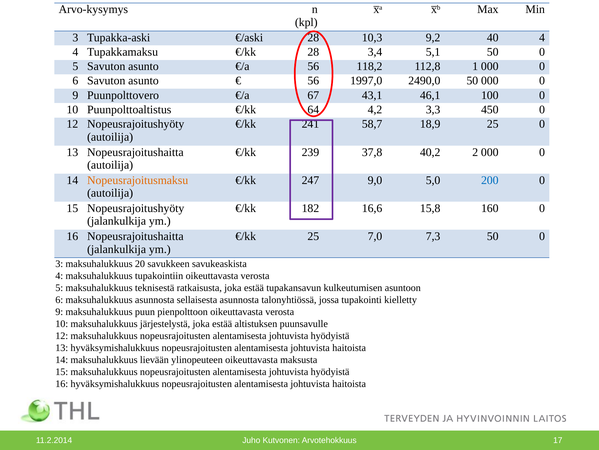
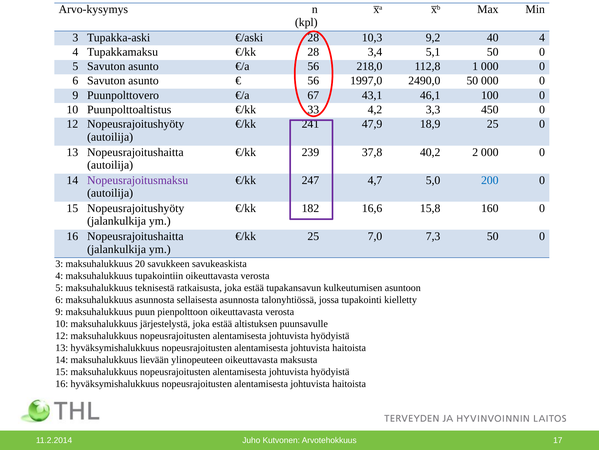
118,2: 118,2 -> 218,0
64: 64 -> 33
58,7: 58,7 -> 47,9
Nopeusrajoitusmaksu colour: orange -> purple
9,0: 9,0 -> 4,7
